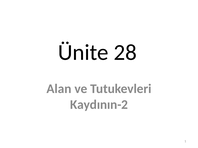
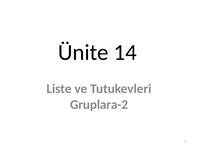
28: 28 -> 14
Alan: Alan -> Liste
Kaydının-2: Kaydının-2 -> Gruplara-2
